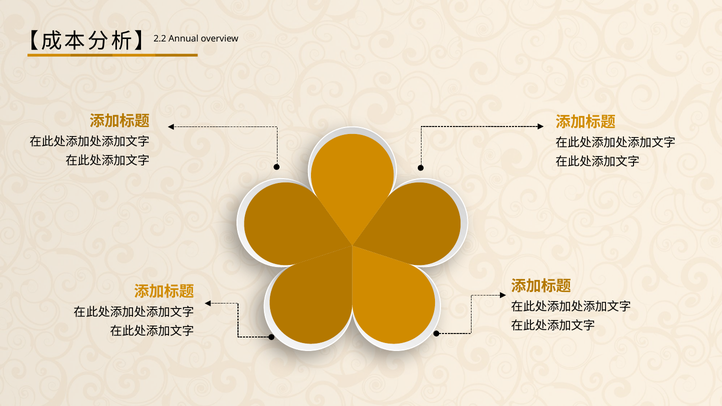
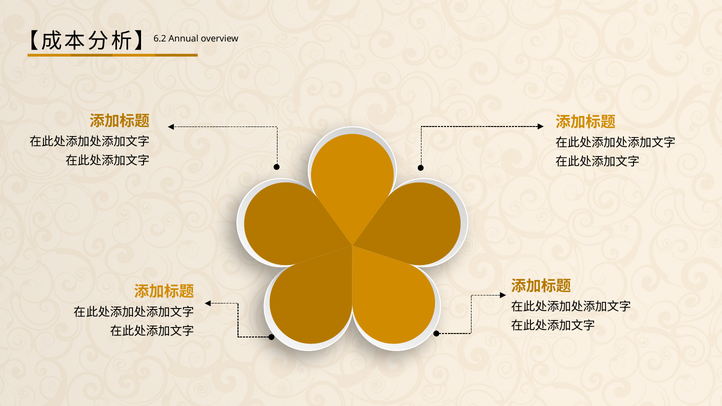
2.2: 2.2 -> 6.2
